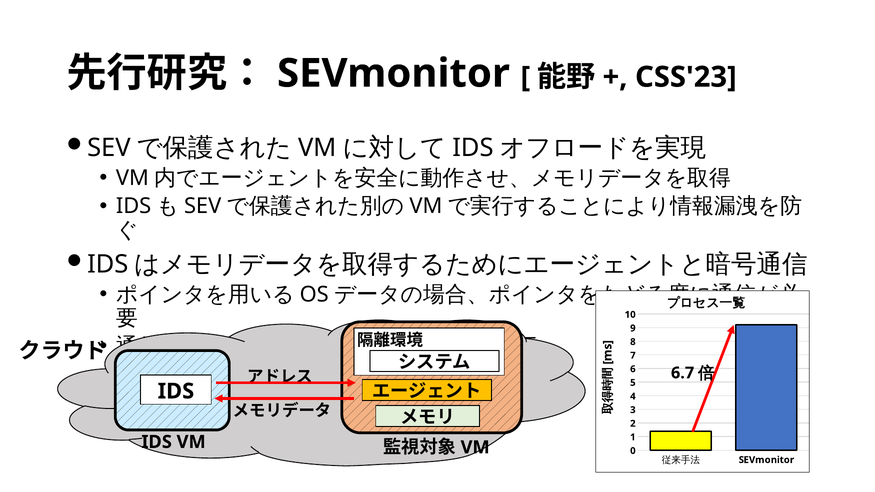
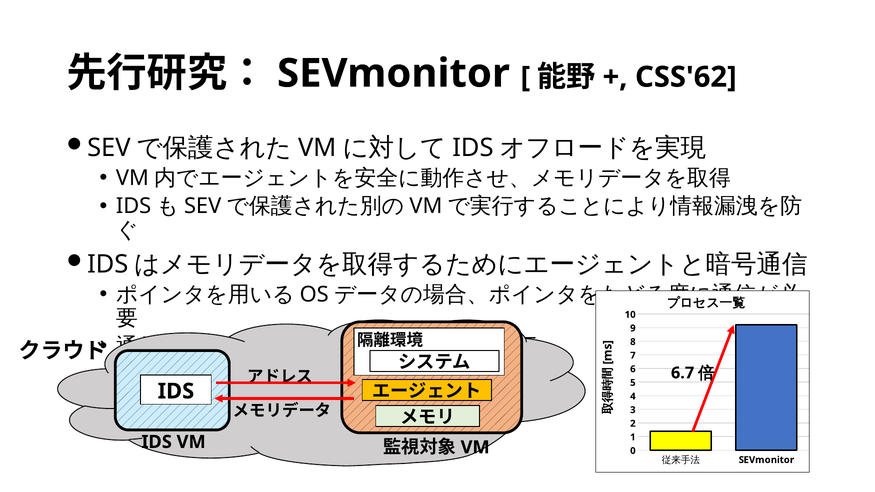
CSS'23: CSS'23 -> CSS'62
